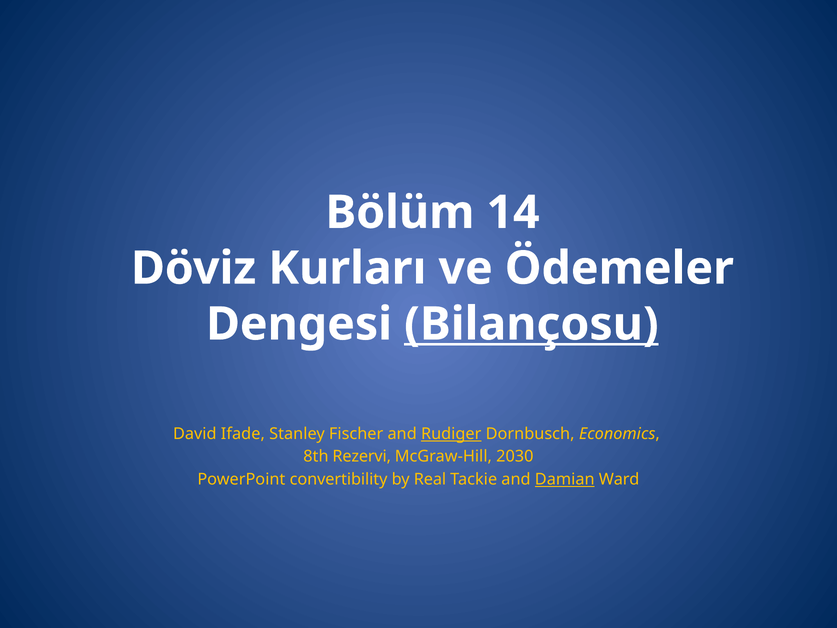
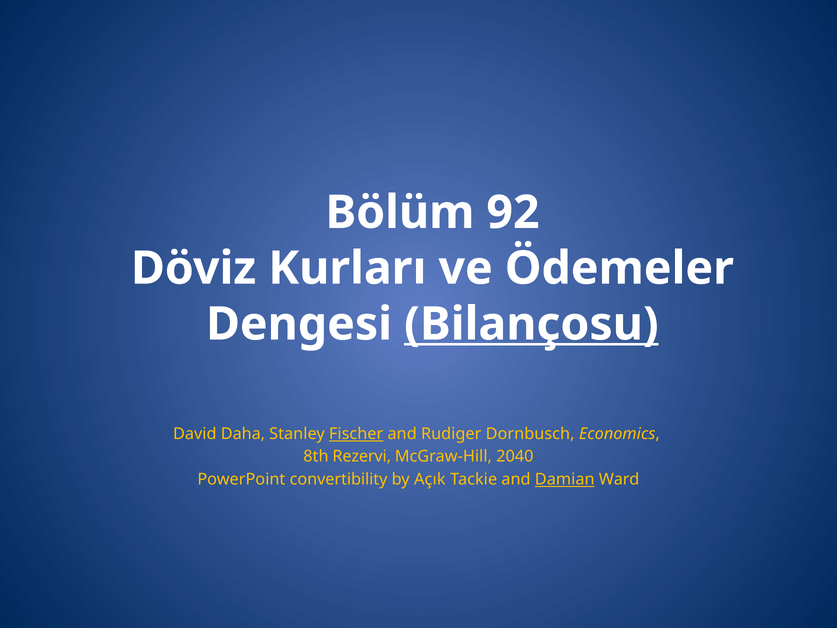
14: 14 -> 92
Ifade: Ifade -> Daha
Fischer underline: none -> present
Rudiger underline: present -> none
2030: 2030 -> 2040
Real: Real -> Açık
